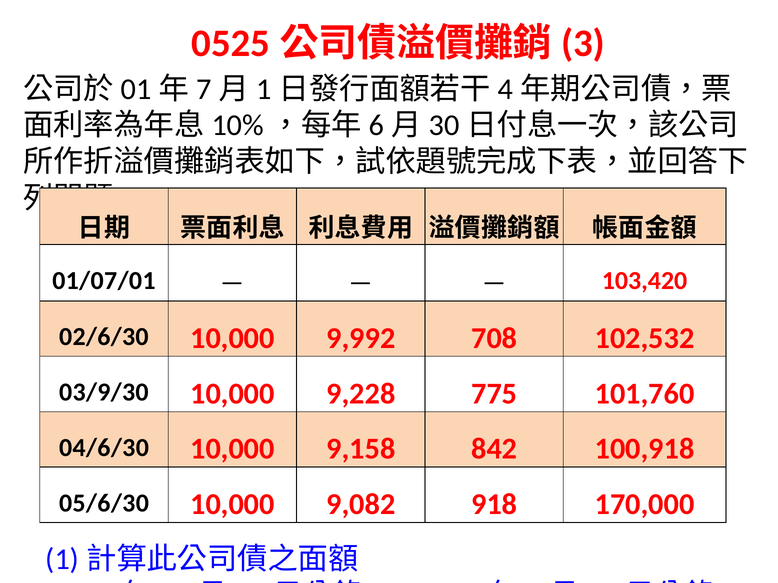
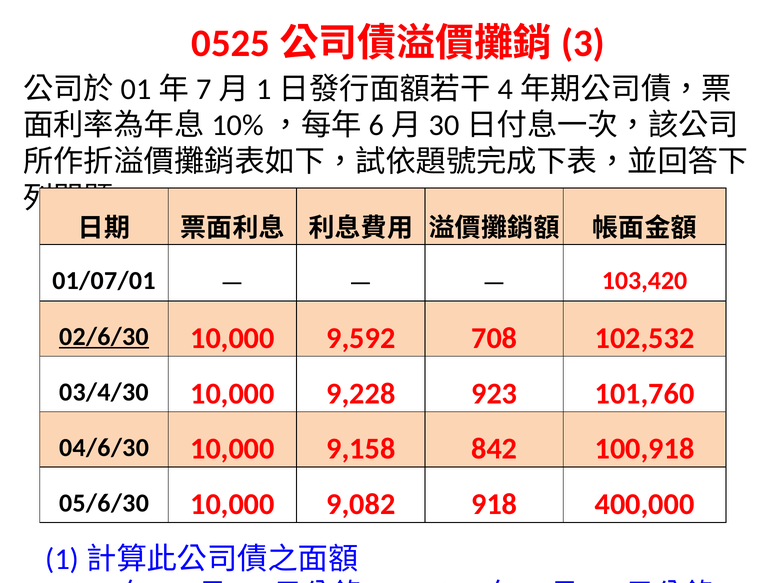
02/6/30 underline: none -> present
9,992: 9,992 -> 9,592
03/9/30: 03/9/30 -> 03/4/30
775: 775 -> 923
170,000: 170,000 -> 400,000
